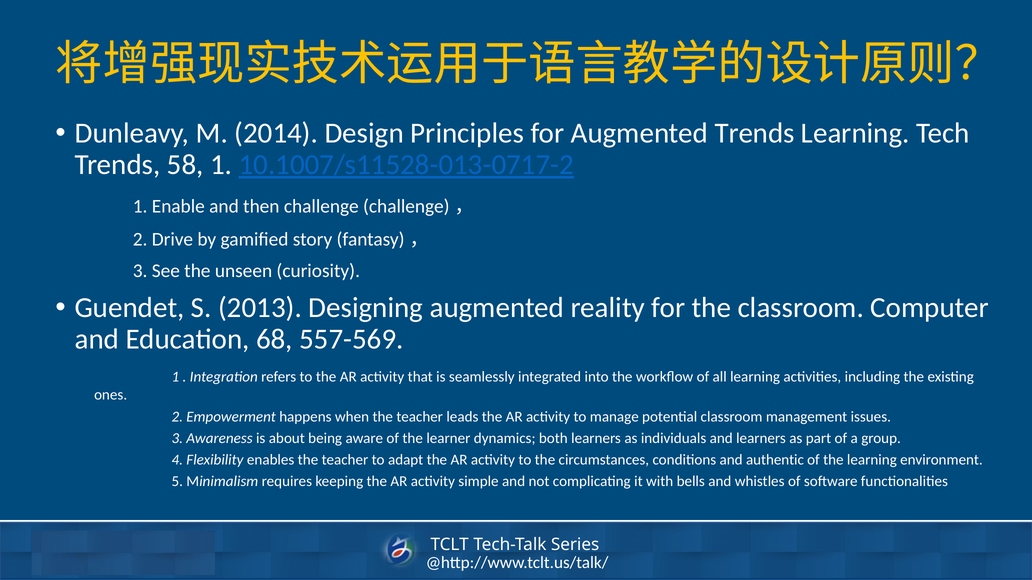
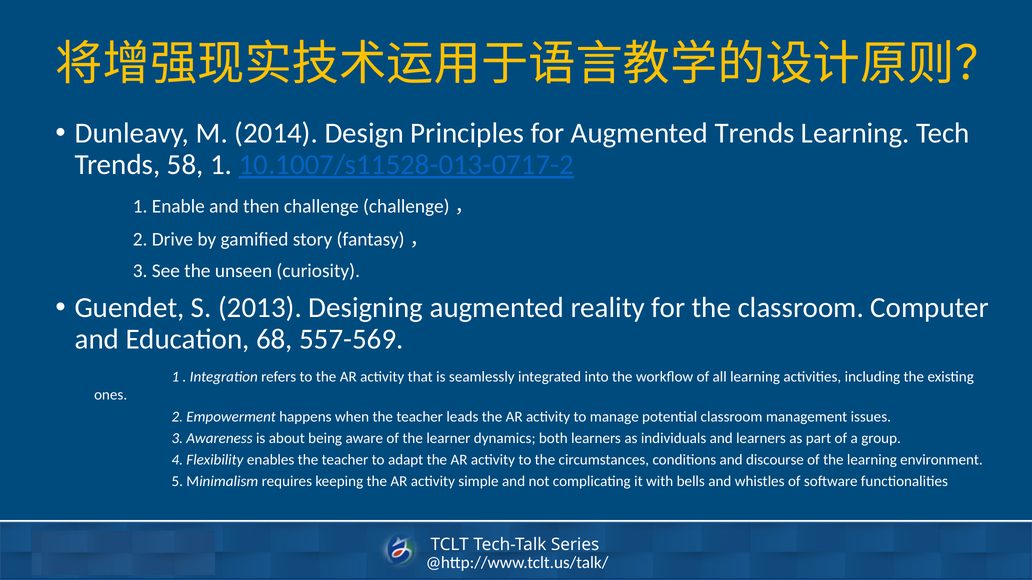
authentic: authentic -> discourse
